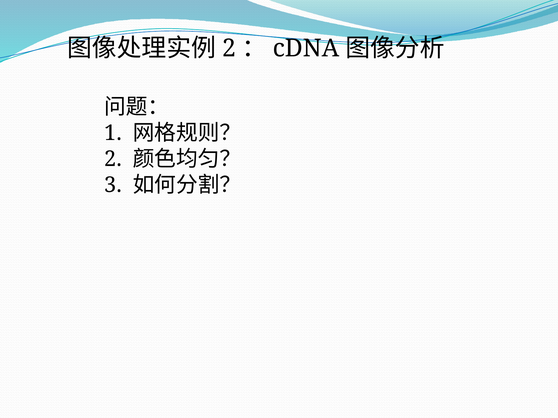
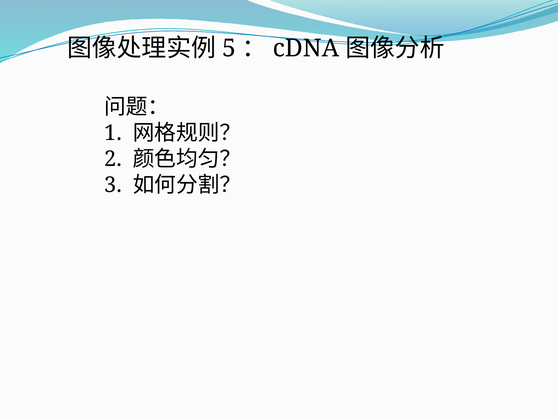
2 at (229, 48): 2 -> 5
